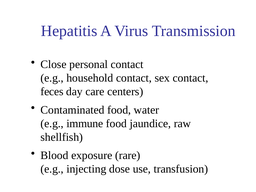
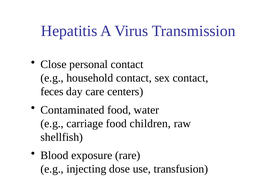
immune: immune -> carriage
jaundice: jaundice -> children
